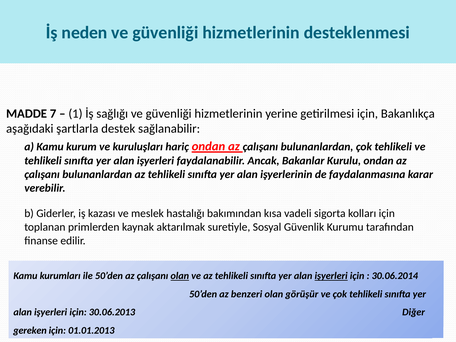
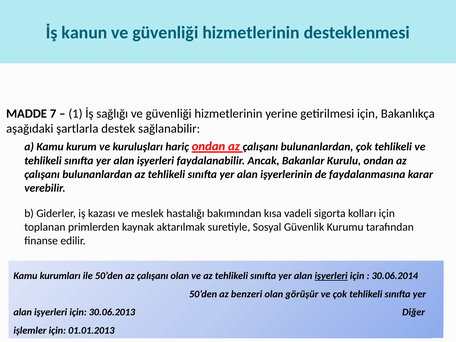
neden: neden -> kanun
olan at (180, 276) underline: present -> none
gereken: gereken -> işlemler
